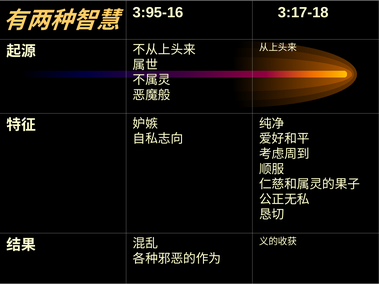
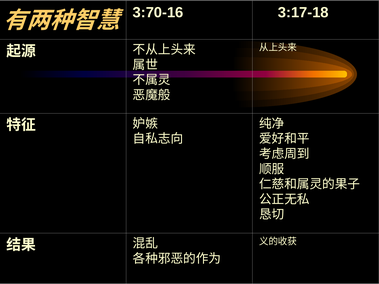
3:95-16: 3:95-16 -> 3:70-16
